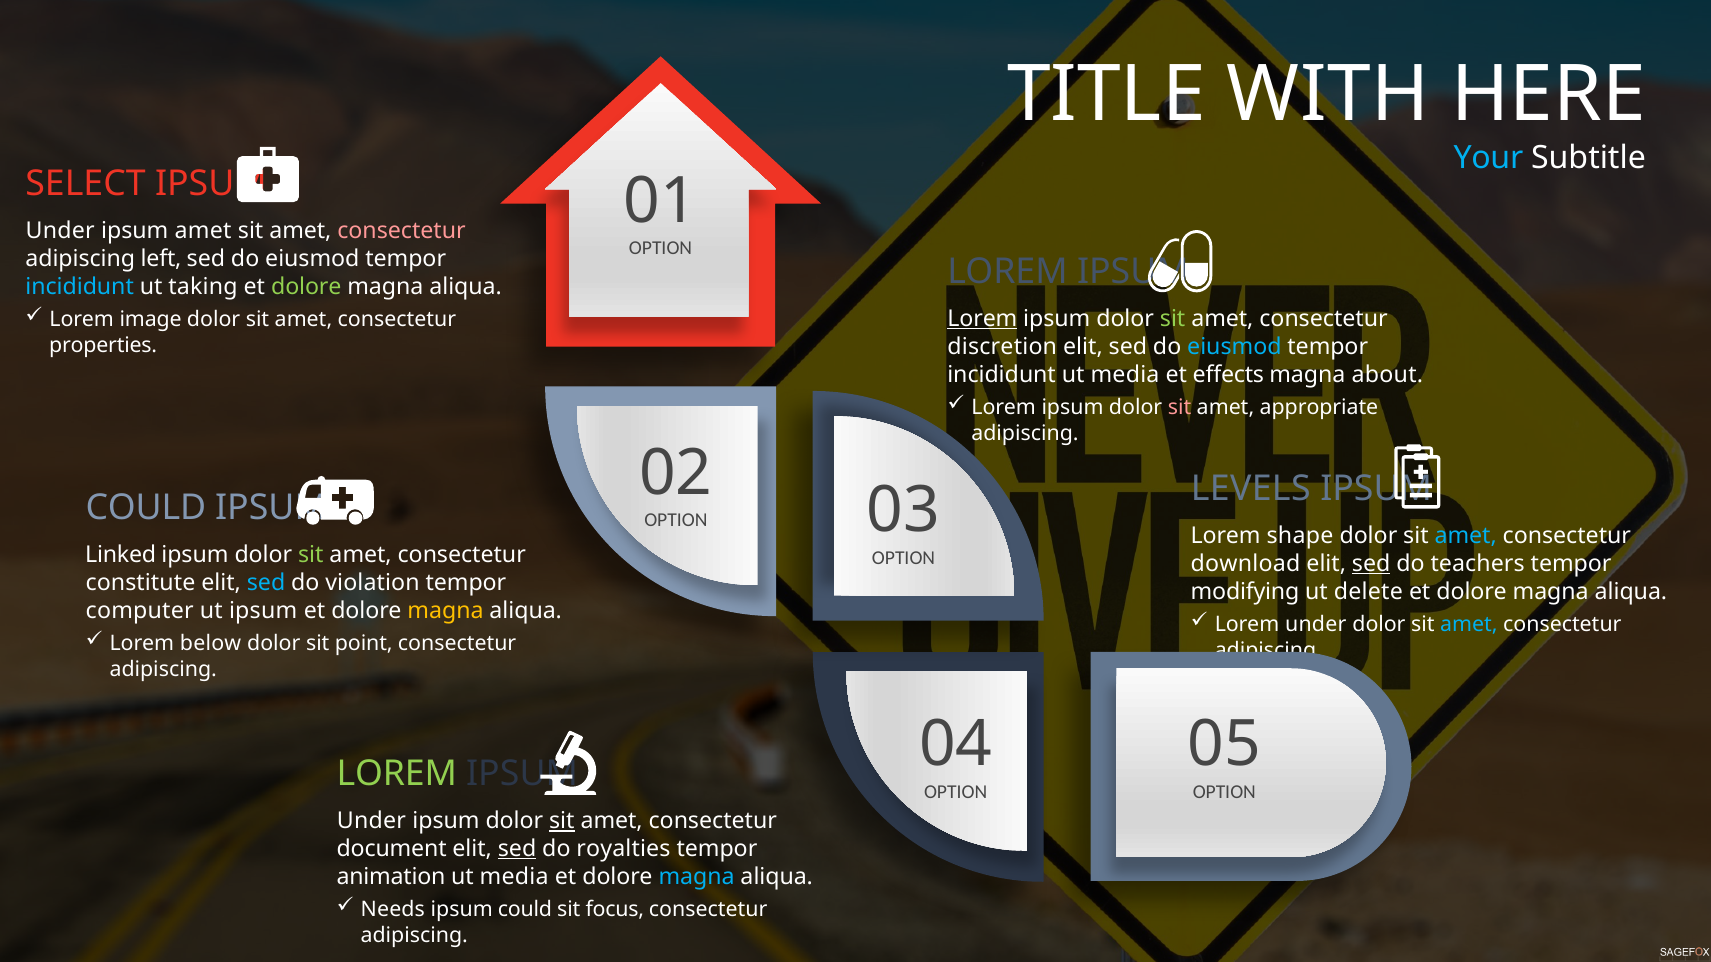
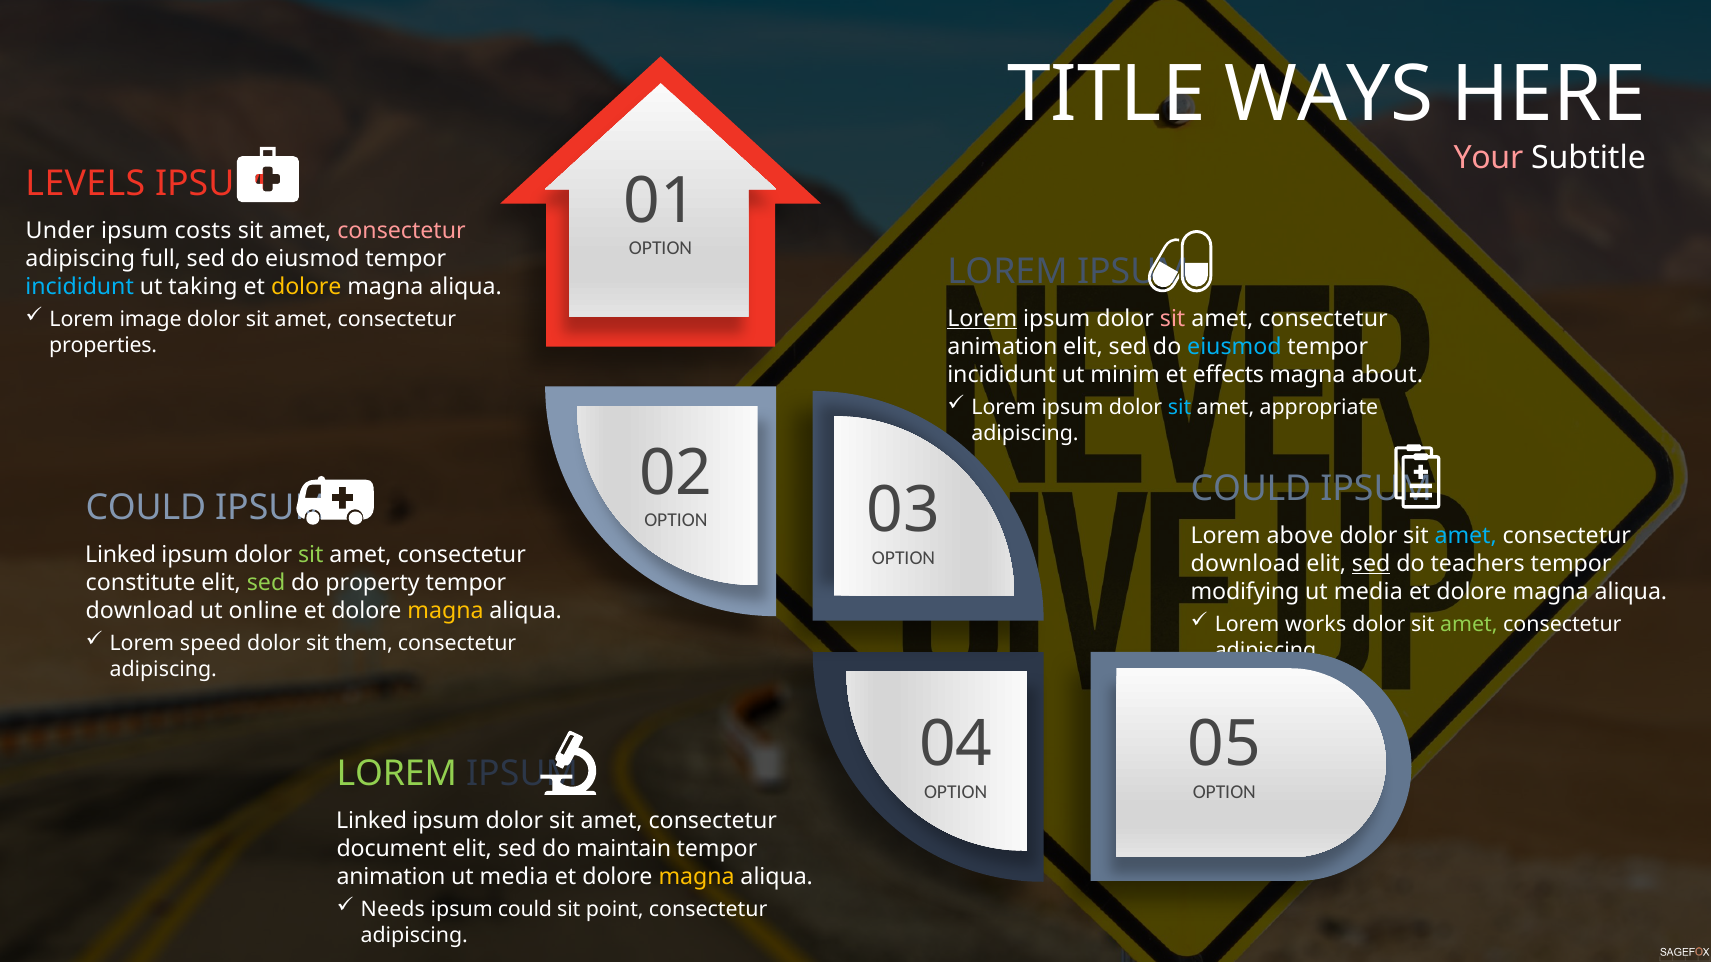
WITH: WITH -> WAYS
Your colour: light blue -> pink
SELECT: SELECT -> LEVELS
ipsum amet: amet -> costs
left: left -> full
dolore at (306, 287) colour: light green -> yellow
sit at (1173, 319) colour: light green -> pink
discretion at (1002, 347): discretion -> animation
media at (1125, 375): media -> minim
sit at (1180, 408) colour: pink -> light blue
LEVELS at (1251, 489): LEVELS -> COULD
shape: shape -> above
sed at (266, 583) colour: light blue -> light green
violation: violation -> property
delete at (1368, 592): delete -> media
computer at (140, 611): computer -> download
ut ipsum: ipsum -> online
Lorem under: under -> works
amet at (1469, 625) colour: light blue -> light green
below: below -> speed
point: point -> them
Under at (371, 821): Under -> Linked
sit at (562, 821) underline: present -> none
sed at (517, 849) underline: present -> none
royalties: royalties -> maintain
magna at (697, 877) colour: light blue -> yellow
focus: focus -> point
